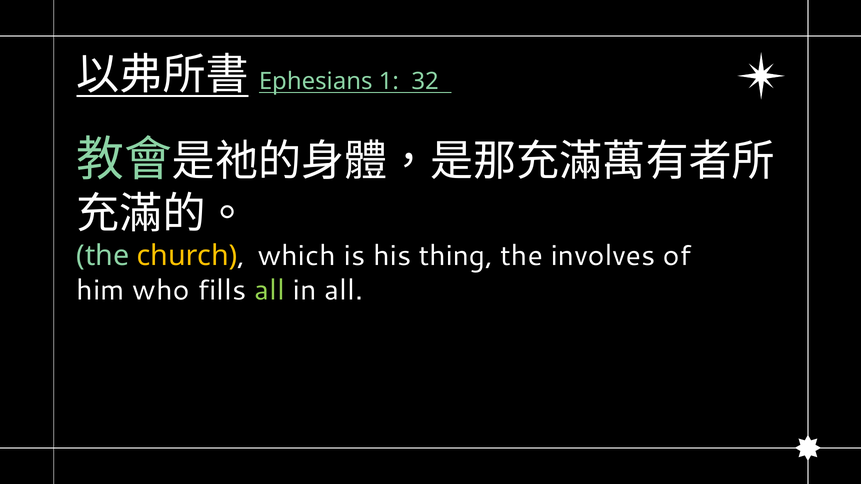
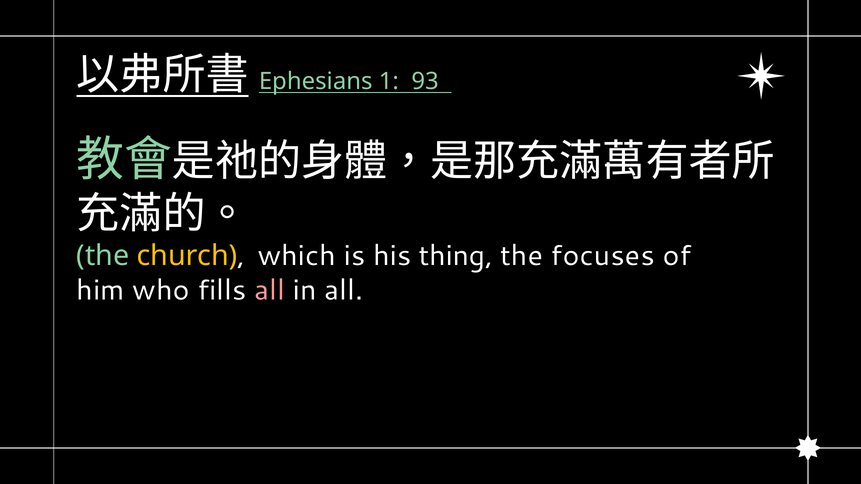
32: 32 -> 93
involves: involves -> focuses
all at (270, 291) colour: light green -> pink
